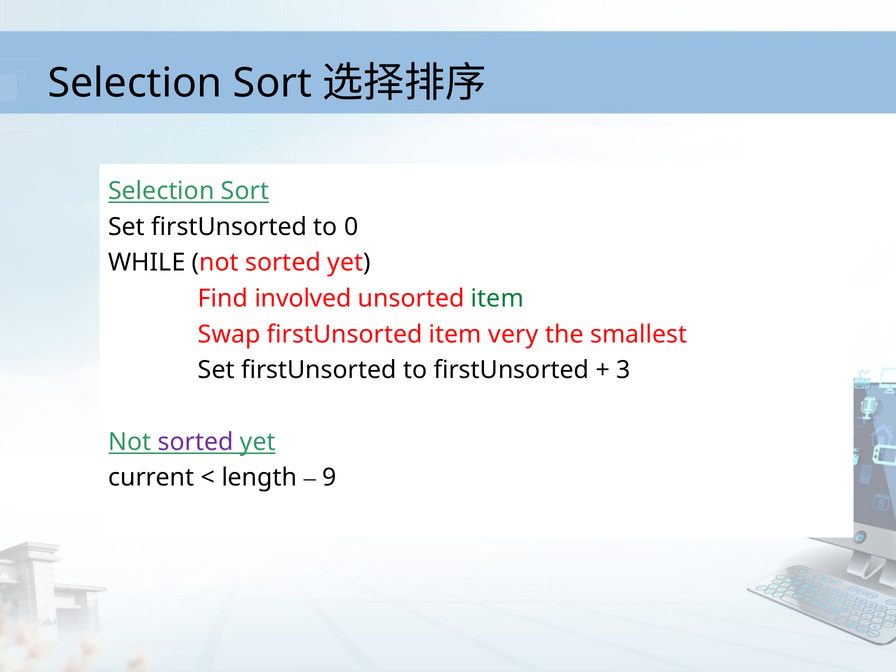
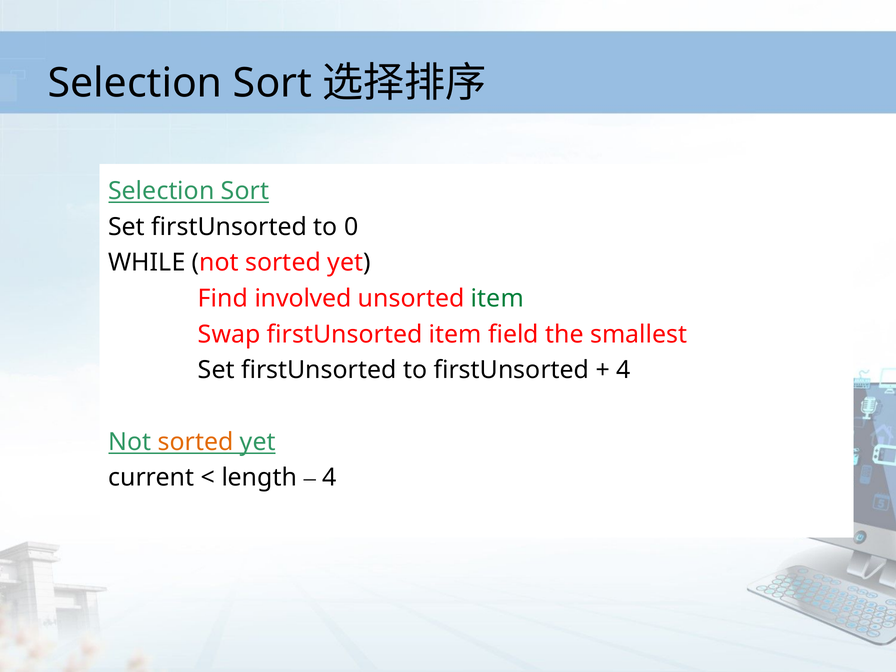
very: very -> field
3 at (623, 370): 3 -> 4
sorted at (196, 442) colour: purple -> orange
9 at (330, 478): 9 -> 4
